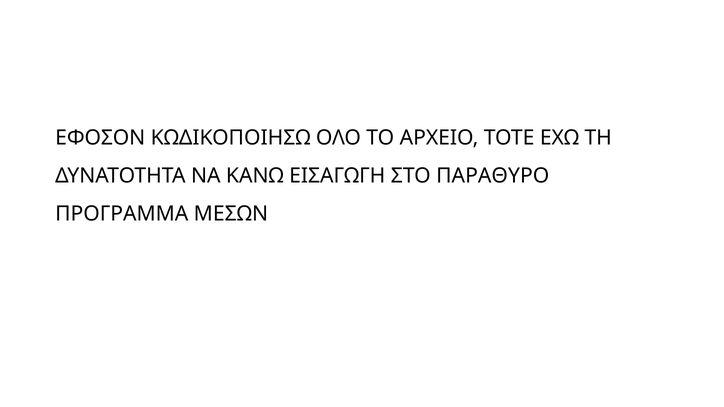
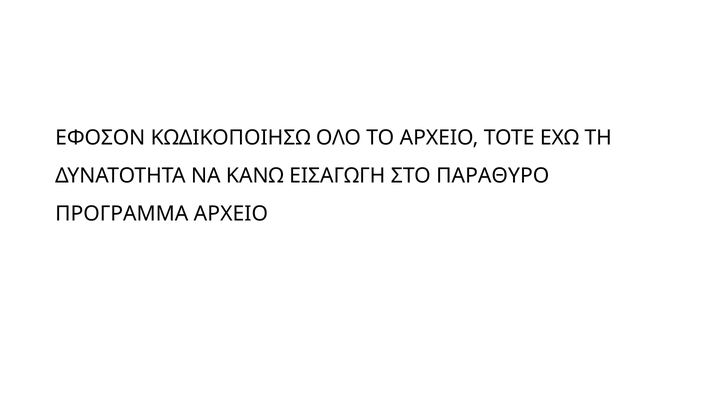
ΠΡΟΓΡΑΜΜΑ ΜΕΣΩΝ: ΜΕΣΩΝ -> ΑΡΧΕΙΟ
